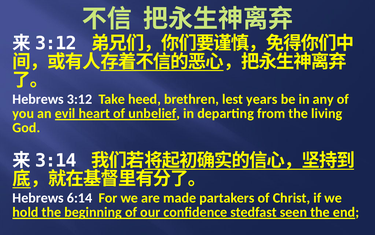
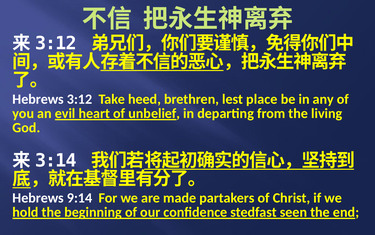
years: years -> place
6:14: 6:14 -> 9:14
